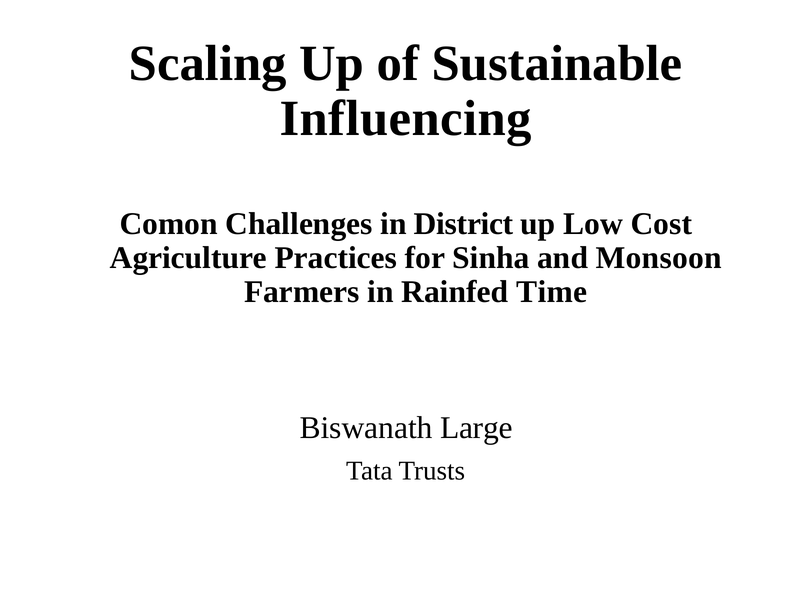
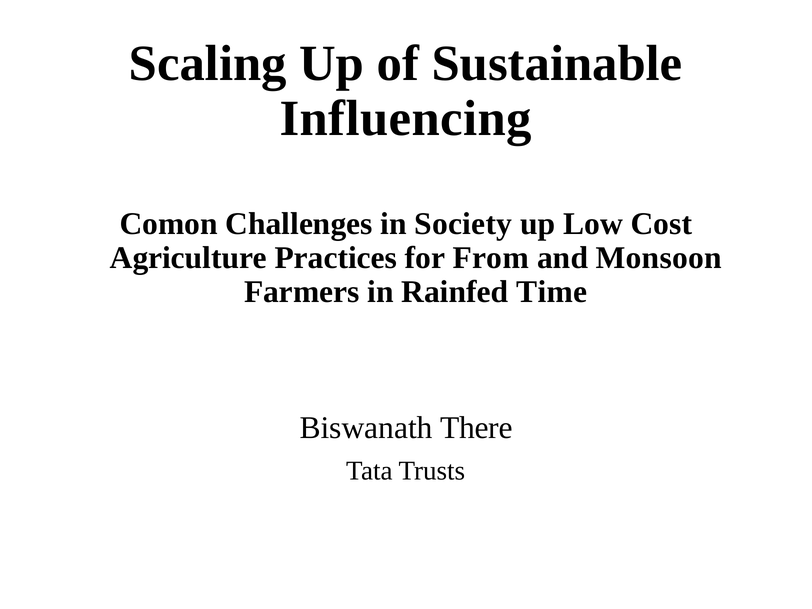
District: District -> Society
Sinha: Sinha -> From
Large: Large -> There
